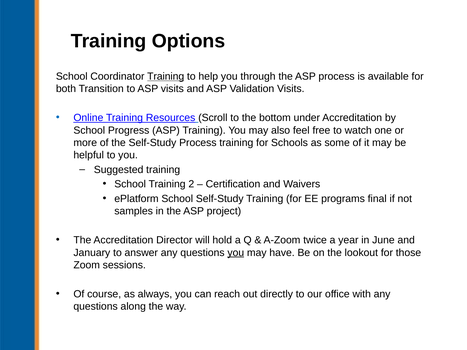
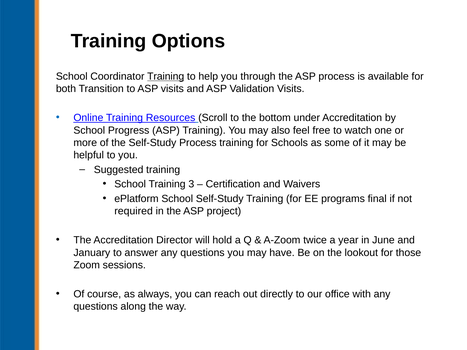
2: 2 -> 3
samples: samples -> required
you at (236, 253) underline: present -> none
